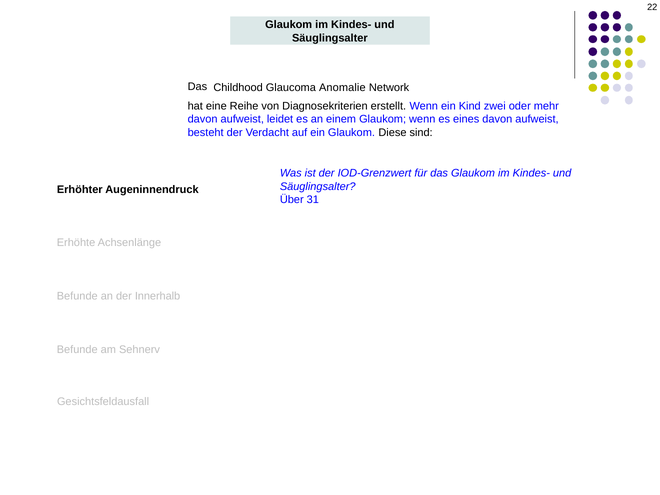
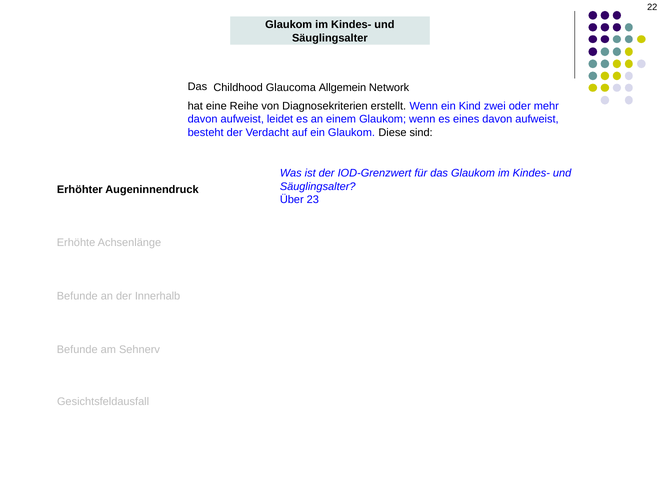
Anomalie: Anomalie -> Allgemein
31: 31 -> 23
